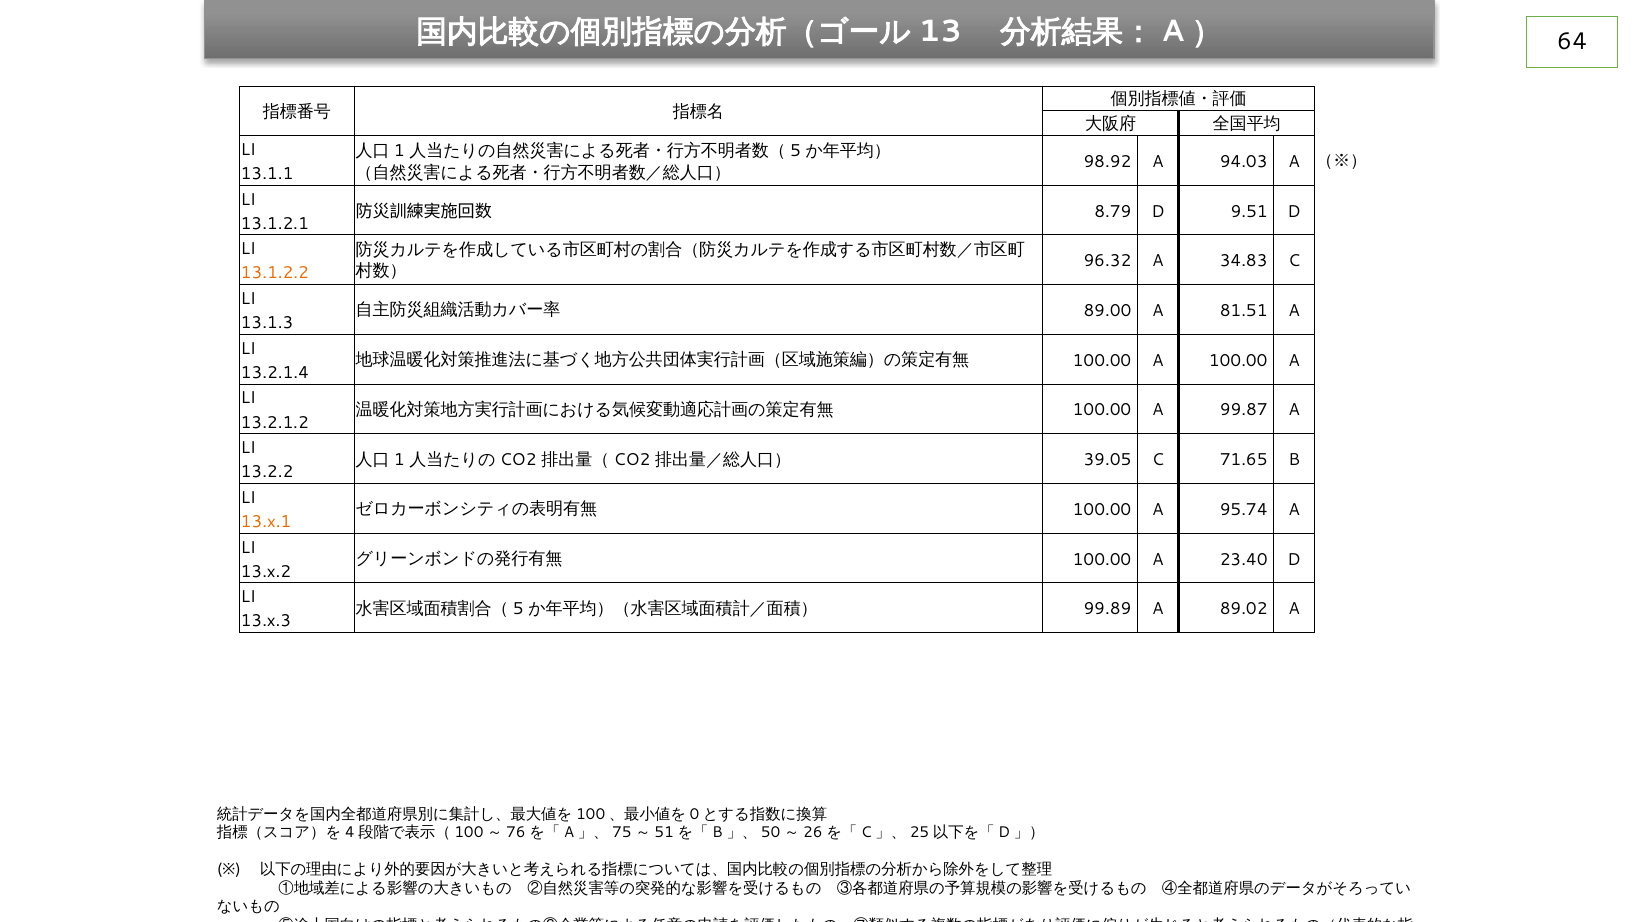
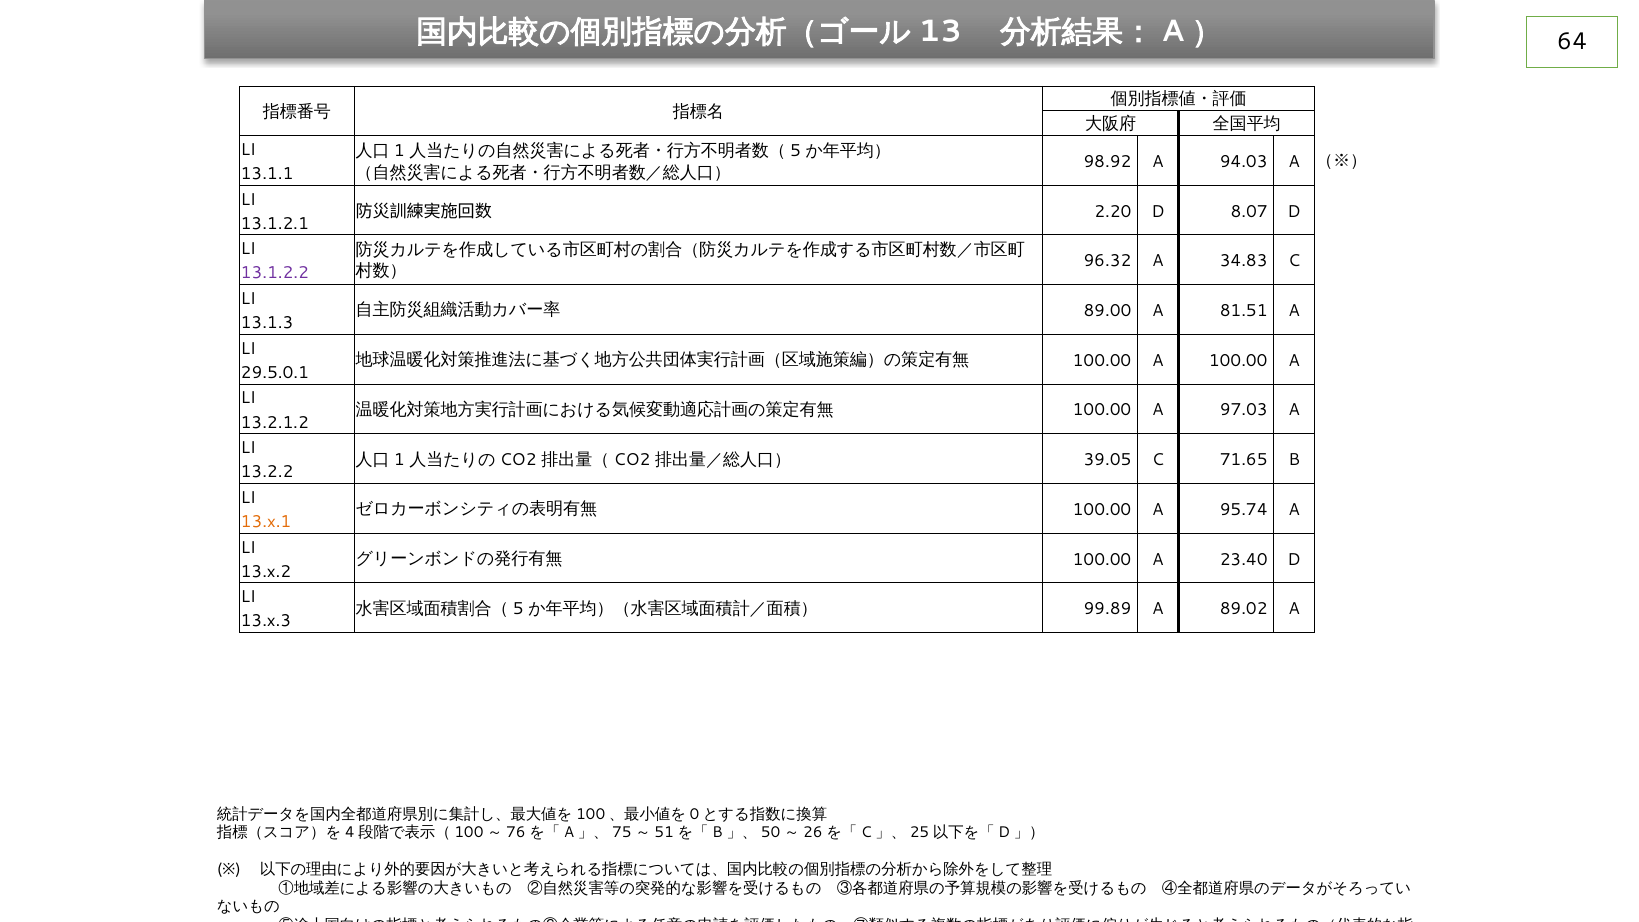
8.79: 8.79 -> 2.20
9.51: 9.51 -> 8.07
13.1.2.2 colour: orange -> purple
13.2.1.4: 13.2.1.4 -> 29.5.0.1
99.87: 99.87 -> 97.03
